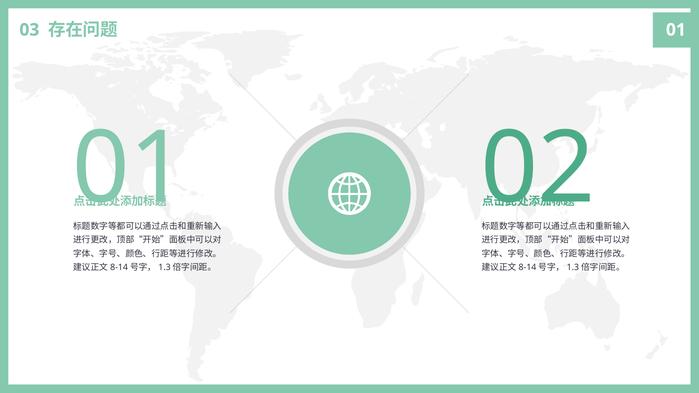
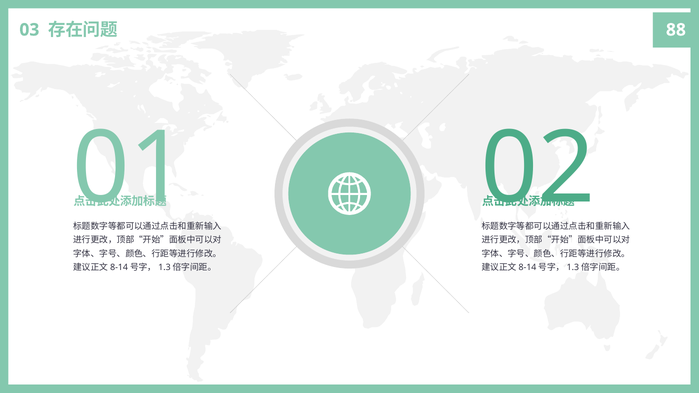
01 at (676, 30): 01 -> 88
